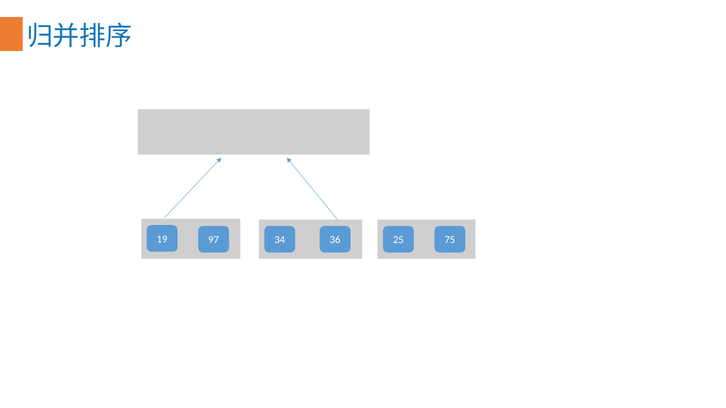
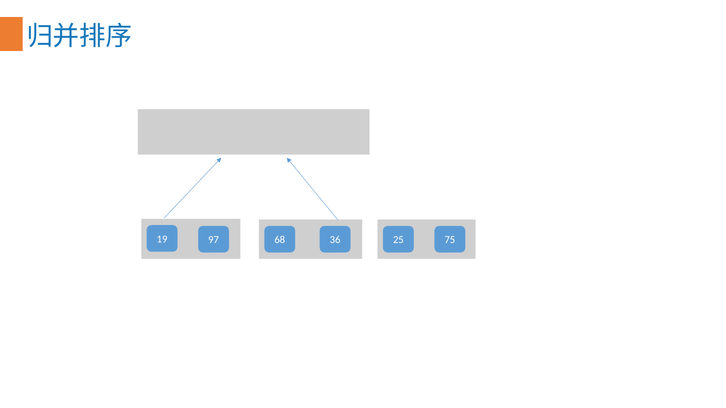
34: 34 -> 68
